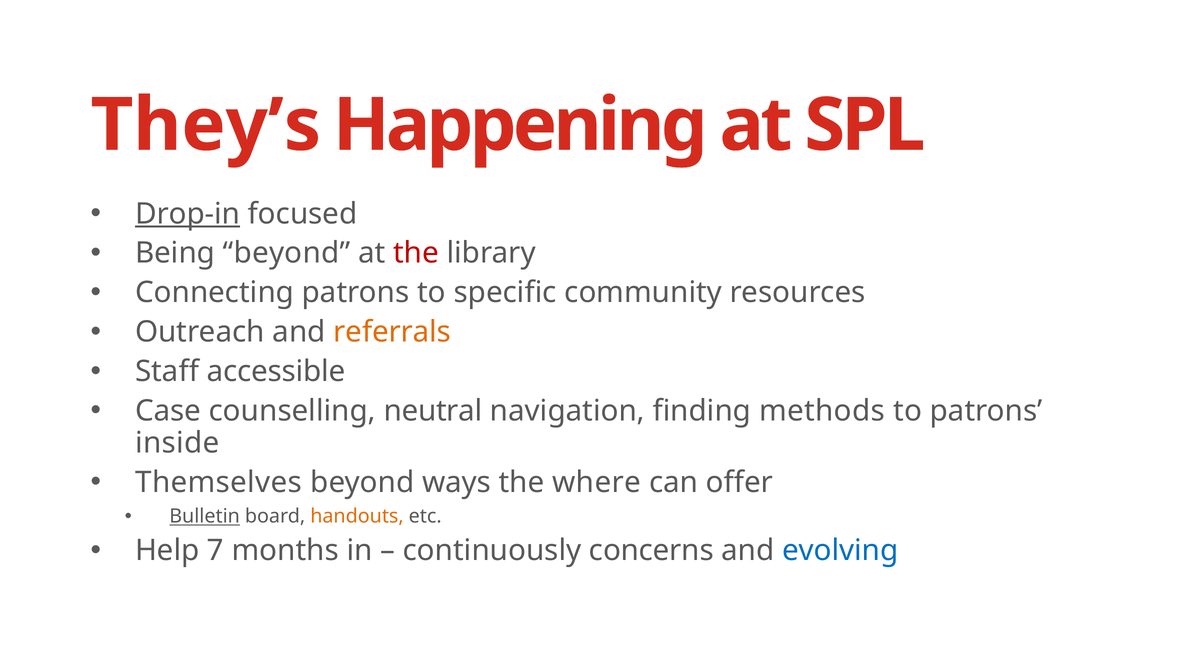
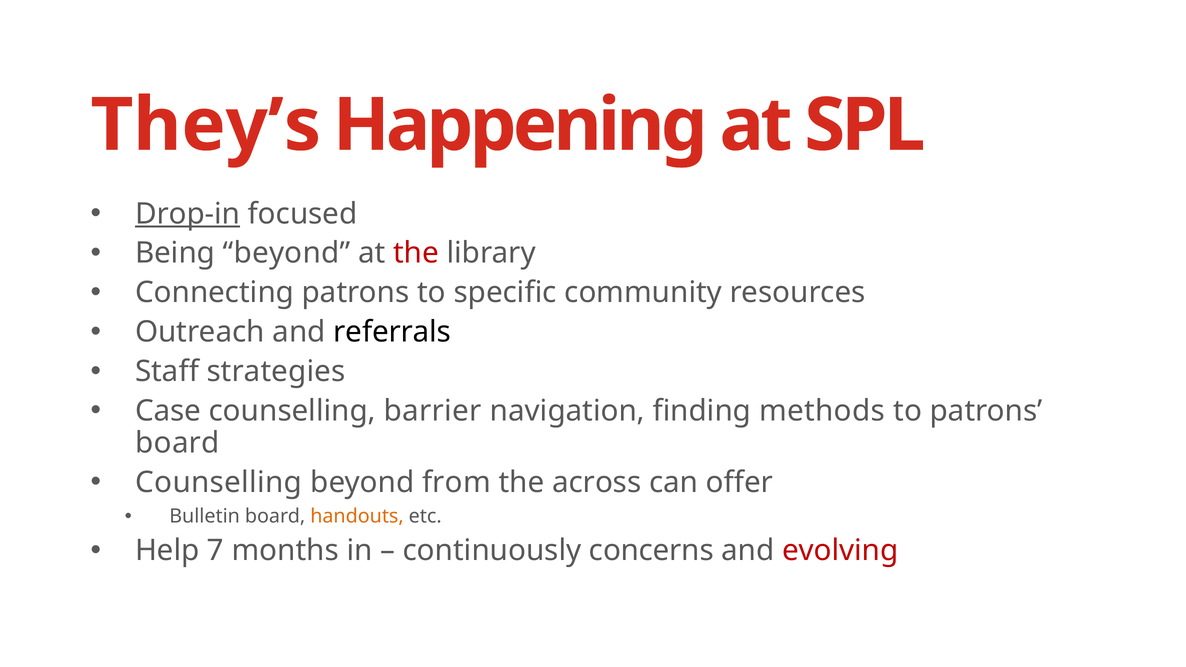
referrals colour: orange -> black
accessible: accessible -> strategies
neutral: neutral -> barrier
inside at (177, 443): inside -> board
Themselves at (219, 482): Themselves -> Counselling
ways: ways -> from
where: where -> across
Bulletin underline: present -> none
evolving colour: blue -> red
